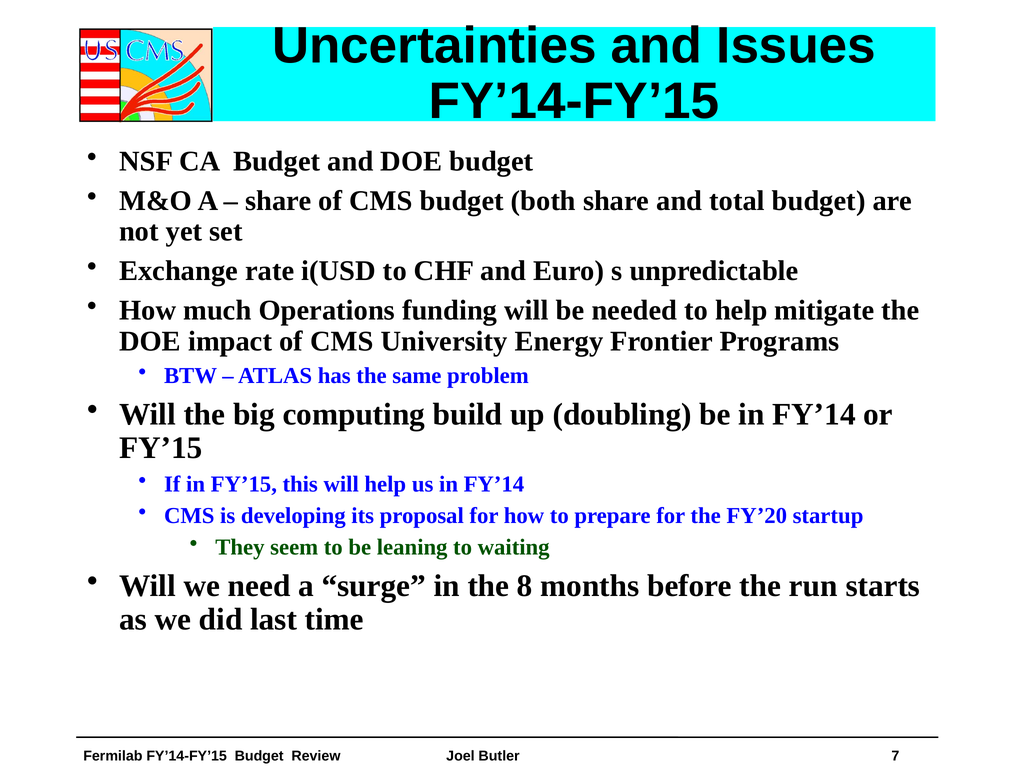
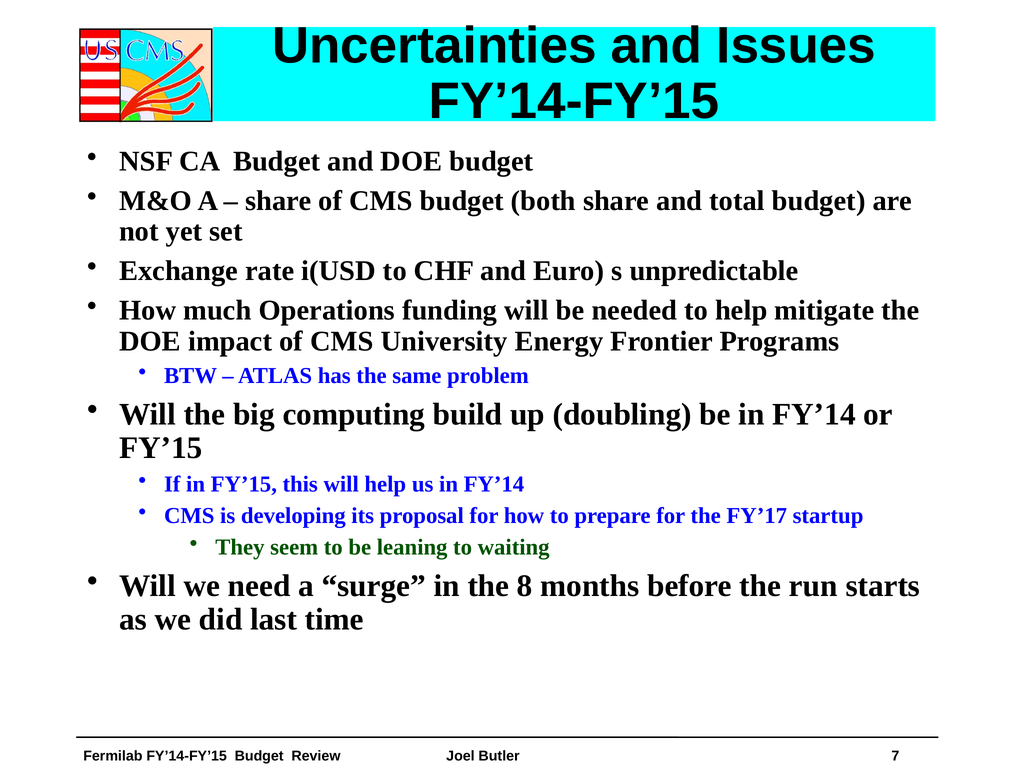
FY’20: FY’20 -> FY’17
